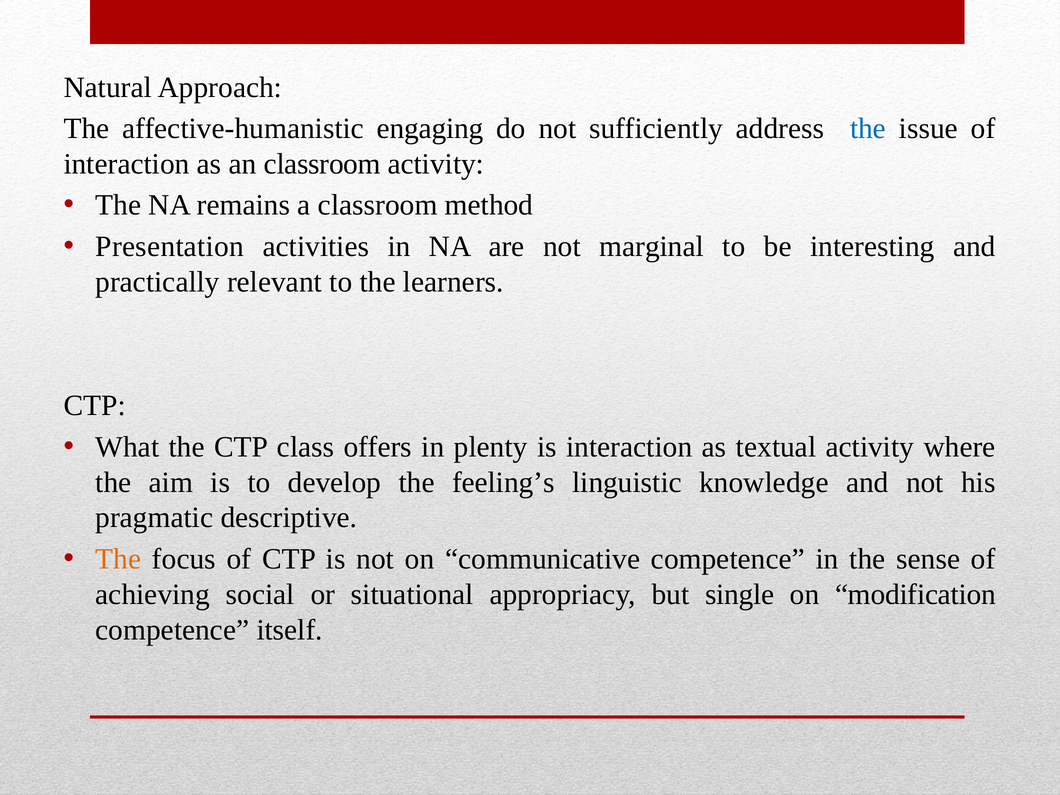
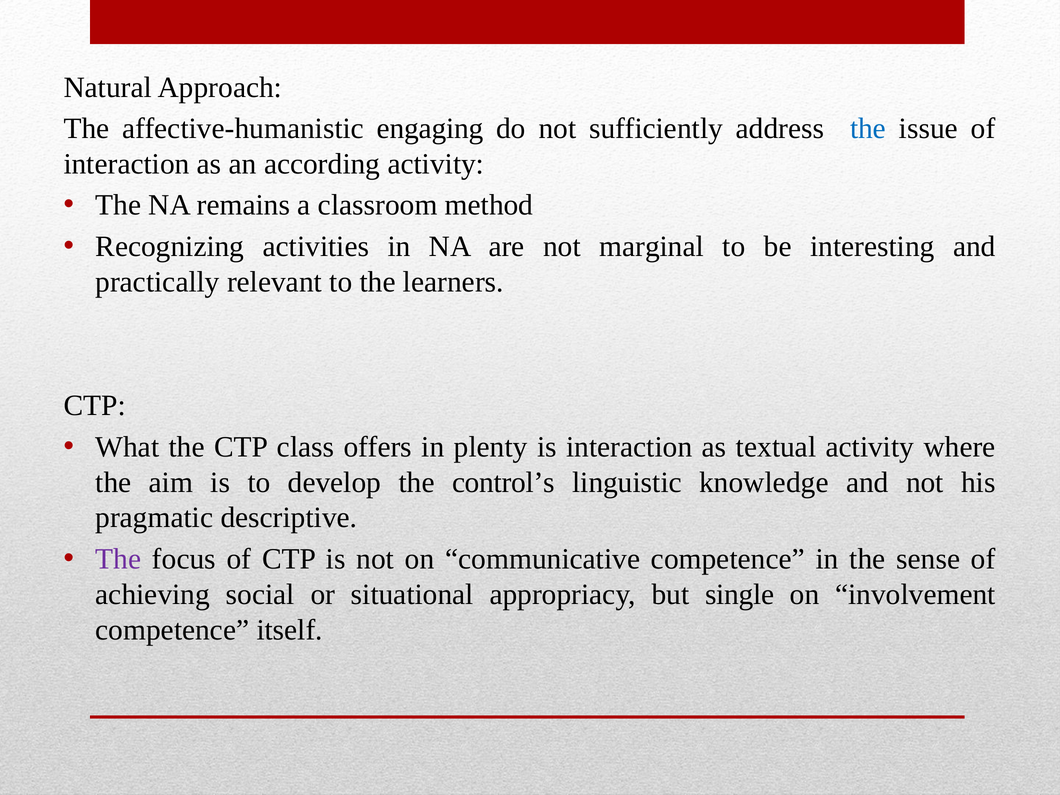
an classroom: classroom -> according
Presentation: Presentation -> Recognizing
feeling’s: feeling’s -> control’s
The at (118, 559) colour: orange -> purple
modification: modification -> involvement
